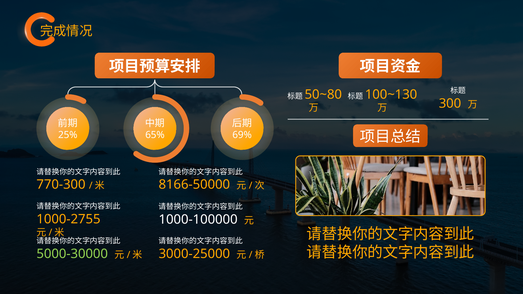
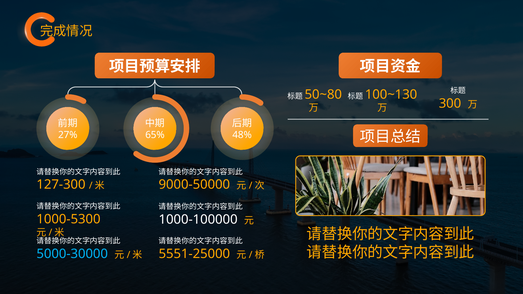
25%: 25% -> 27%
69%: 69% -> 48%
770-300: 770-300 -> 127-300
8166-50000: 8166-50000 -> 9000-50000
1000-2755: 1000-2755 -> 1000-5300
5000-30000 colour: light green -> light blue
3000-25000: 3000-25000 -> 5551-25000
